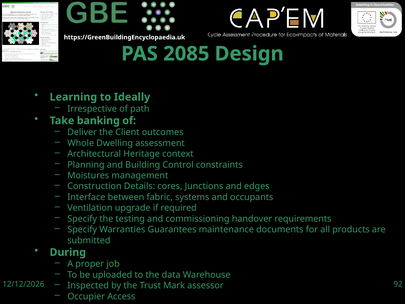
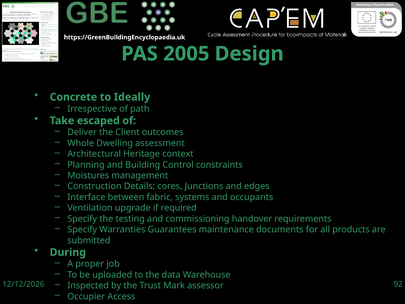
2085: 2085 -> 2005
Learning: Learning -> Concrete
banking: banking -> escaped
